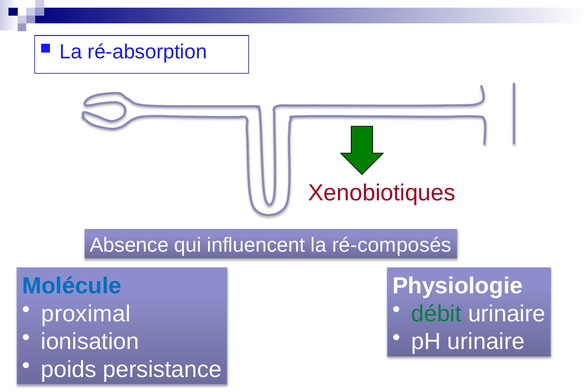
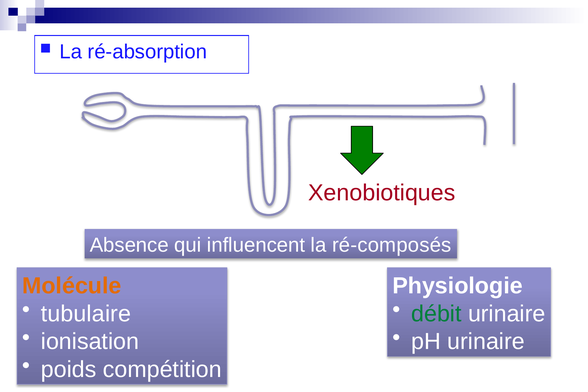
Molécule colour: blue -> orange
proximal: proximal -> tubulaire
persistance: persistance -> compétition
